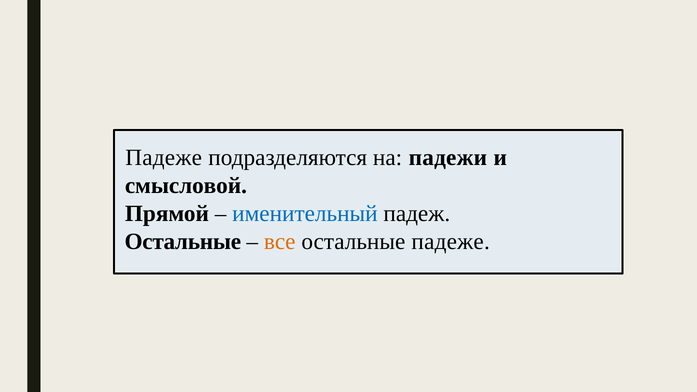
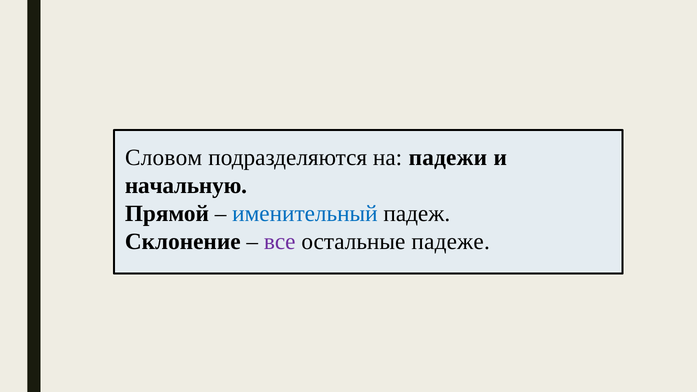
Падеже at (164, 158): Падеже -> Словом
смысловой: смысловой -> начальную
Остальные at (183, 242): Остальные -> Склонение
все colour: orange -> purple
